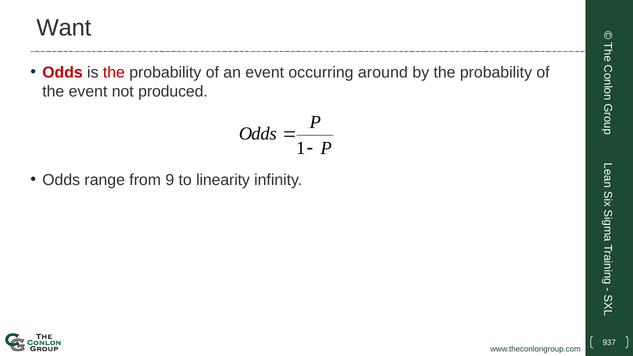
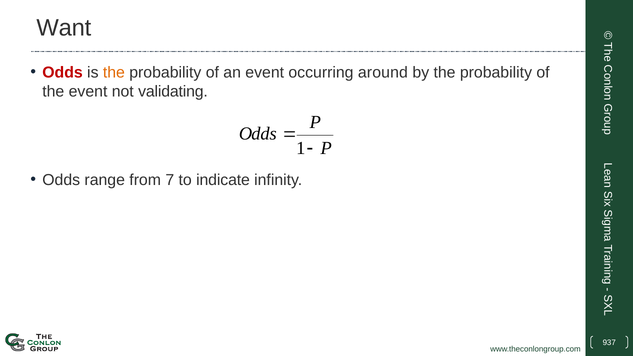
the at (114, 72) colour: red -> orange
produced: produced -> validating
9: 9 -> 7
linearity: linearity -> indicate
